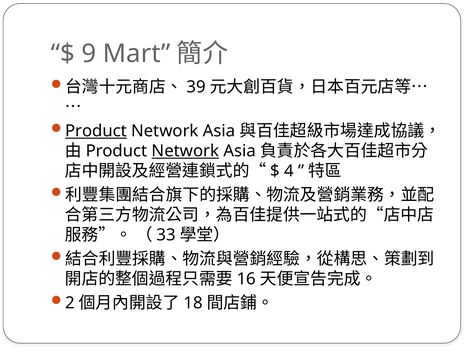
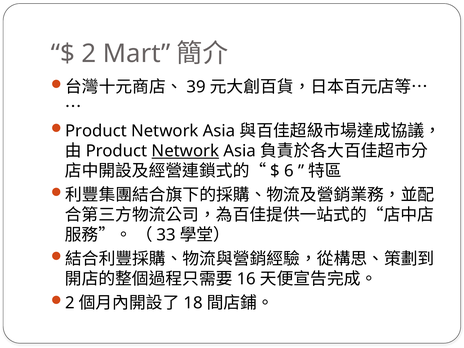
9 at (89, 54): 9 -> 2
Product at (96, 131) underline: present -> none
4: 4 -> 6
